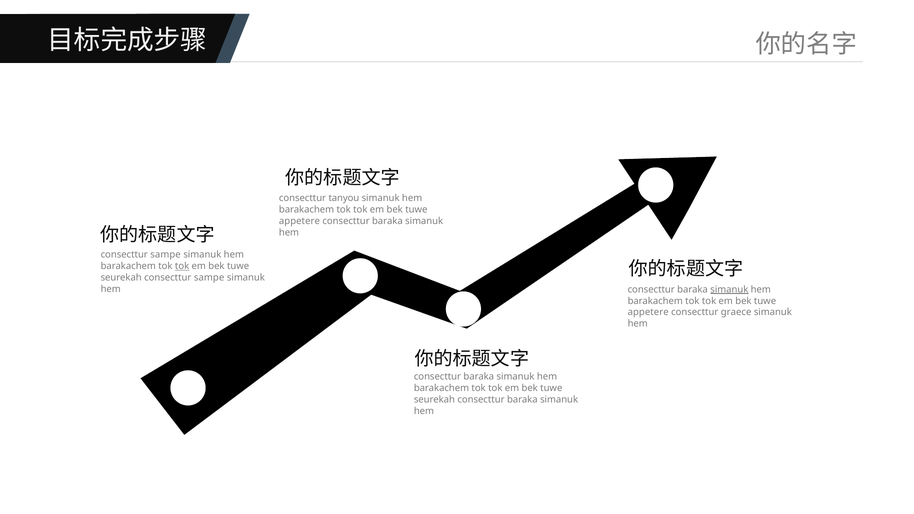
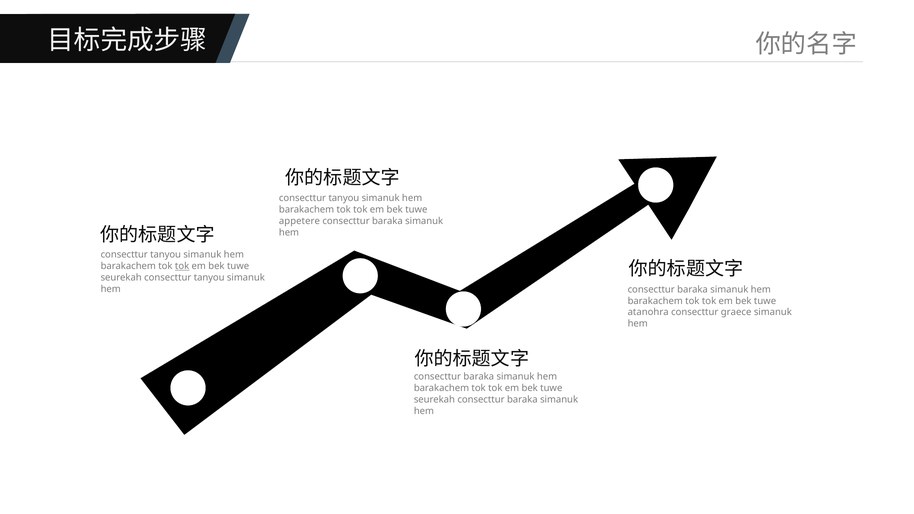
sampe at (166, 255): sampe -> tanyou
seurekah consecttur sampe: sampe -> tanyou
simanuk at (729, 289) underline: present -> none
appetere at (648, 312): appetere -> atanohra
